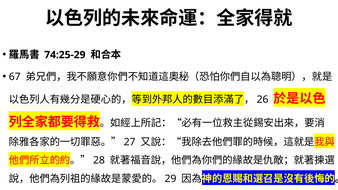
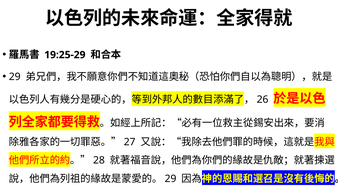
74:25-29: 74:25-29 -> 19:25-29
67 at (15, 77): 67 -> 29
